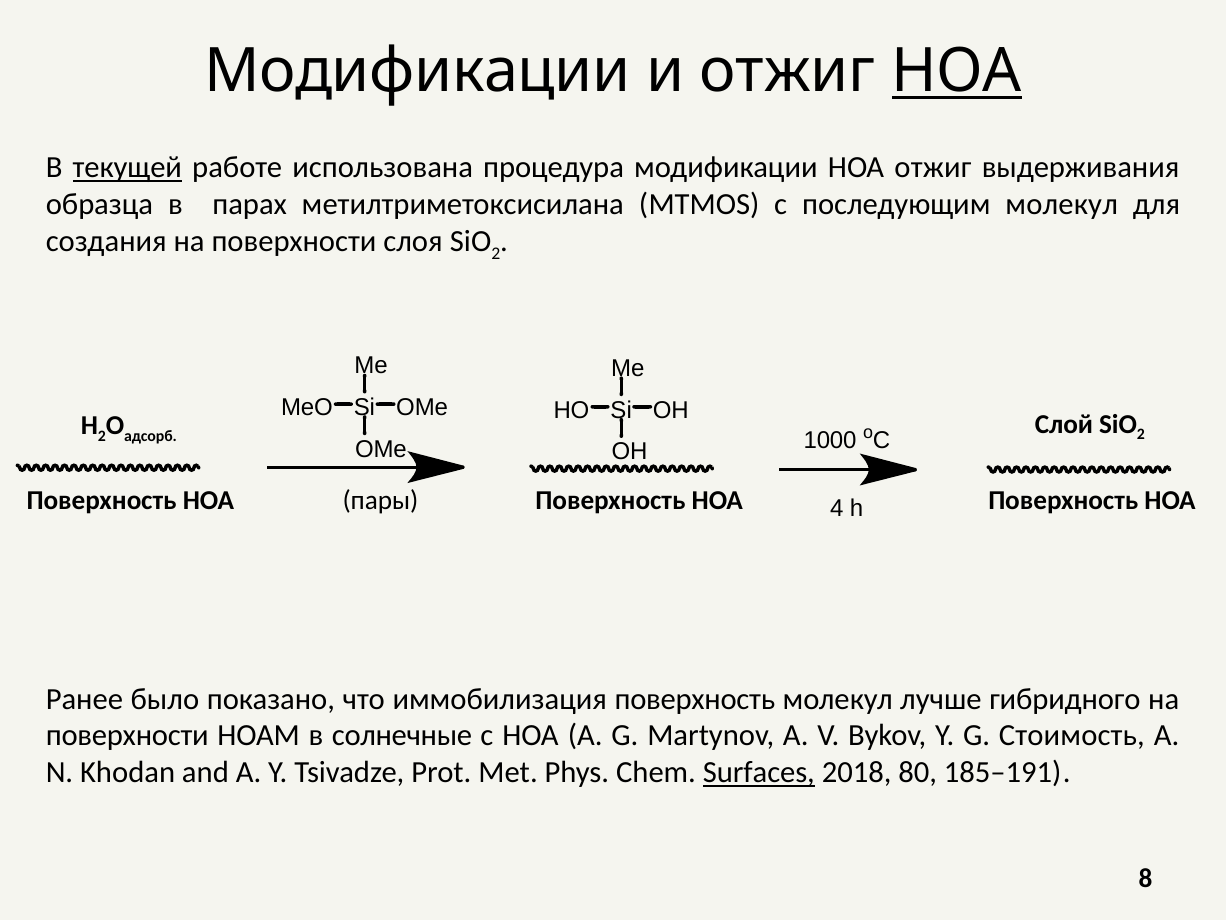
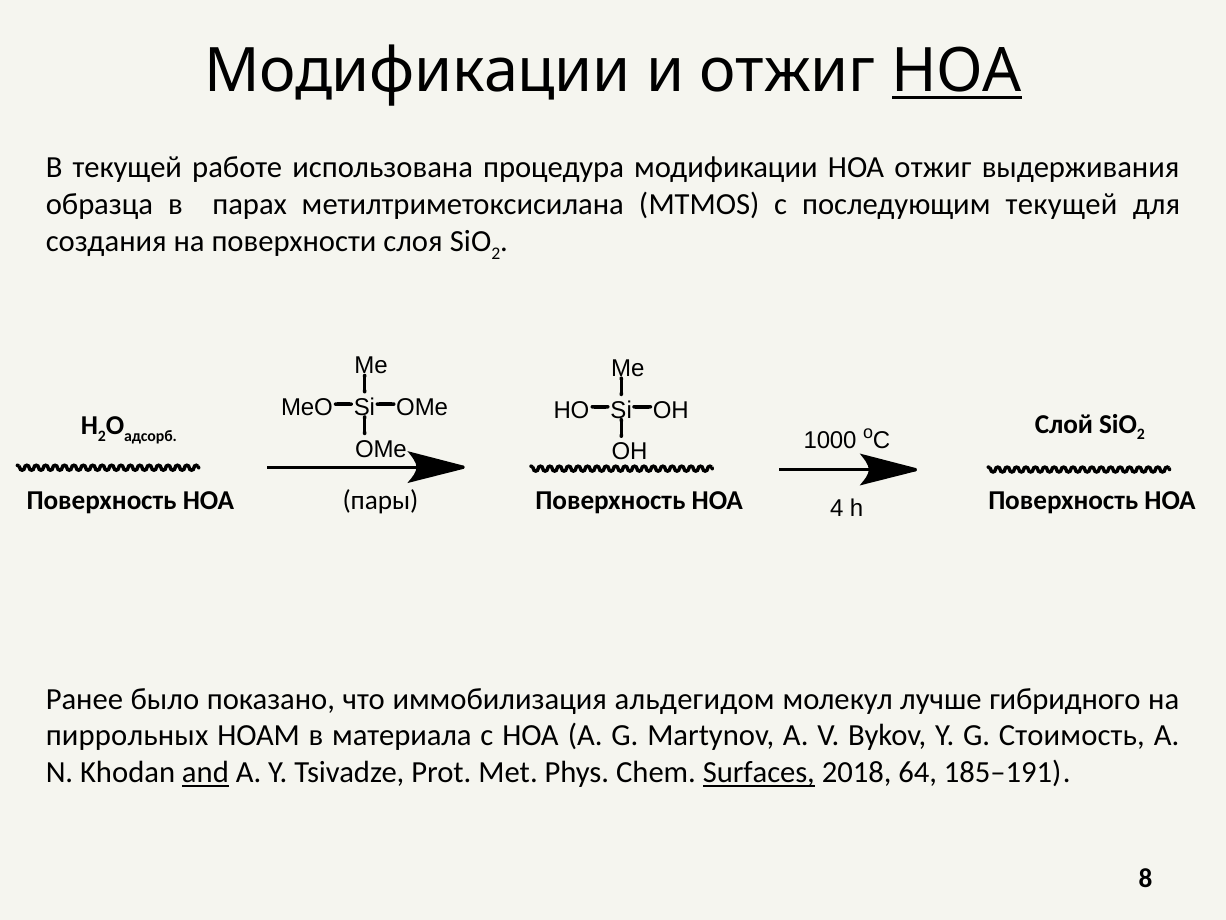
текущей at (127, 168) underline: present -> none
последующим молекул: молекул -> текущей
иммобилизация поверхность: поверхность -> альдегидом
поверхности at (127, 735): поверхности -> пиррольных
солнечные: солнечные -> материала
and underline: none -> present
80: 80 -> 64
